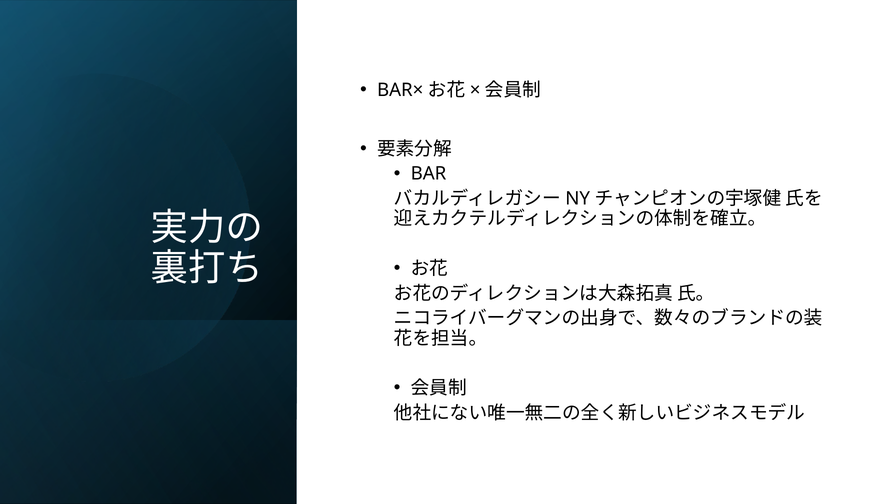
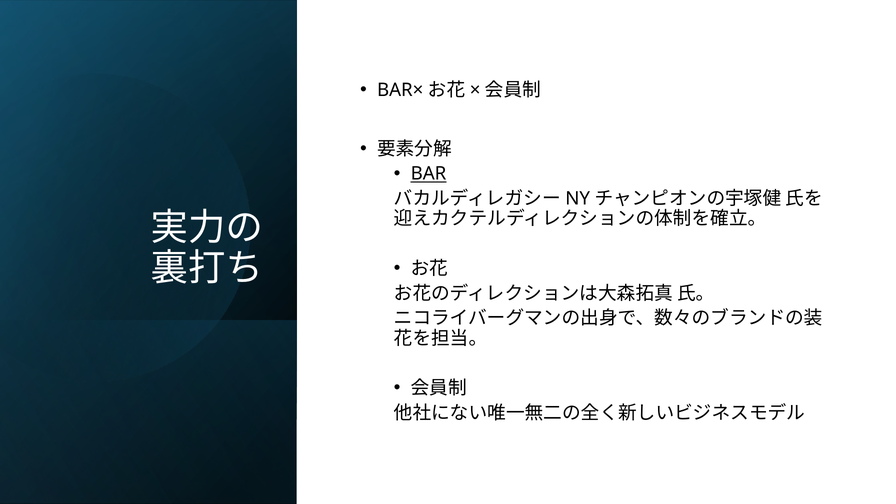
BAR underline: none -> present
